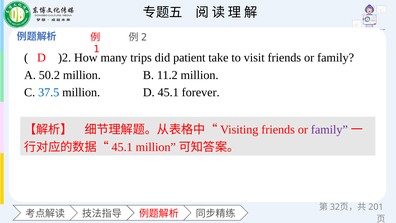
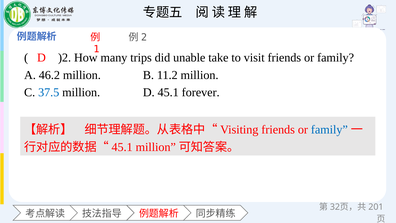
patient: patient -> unable
50.2: 50.2 -> 46.2
family at (329, 130) colour: purple -> blue
